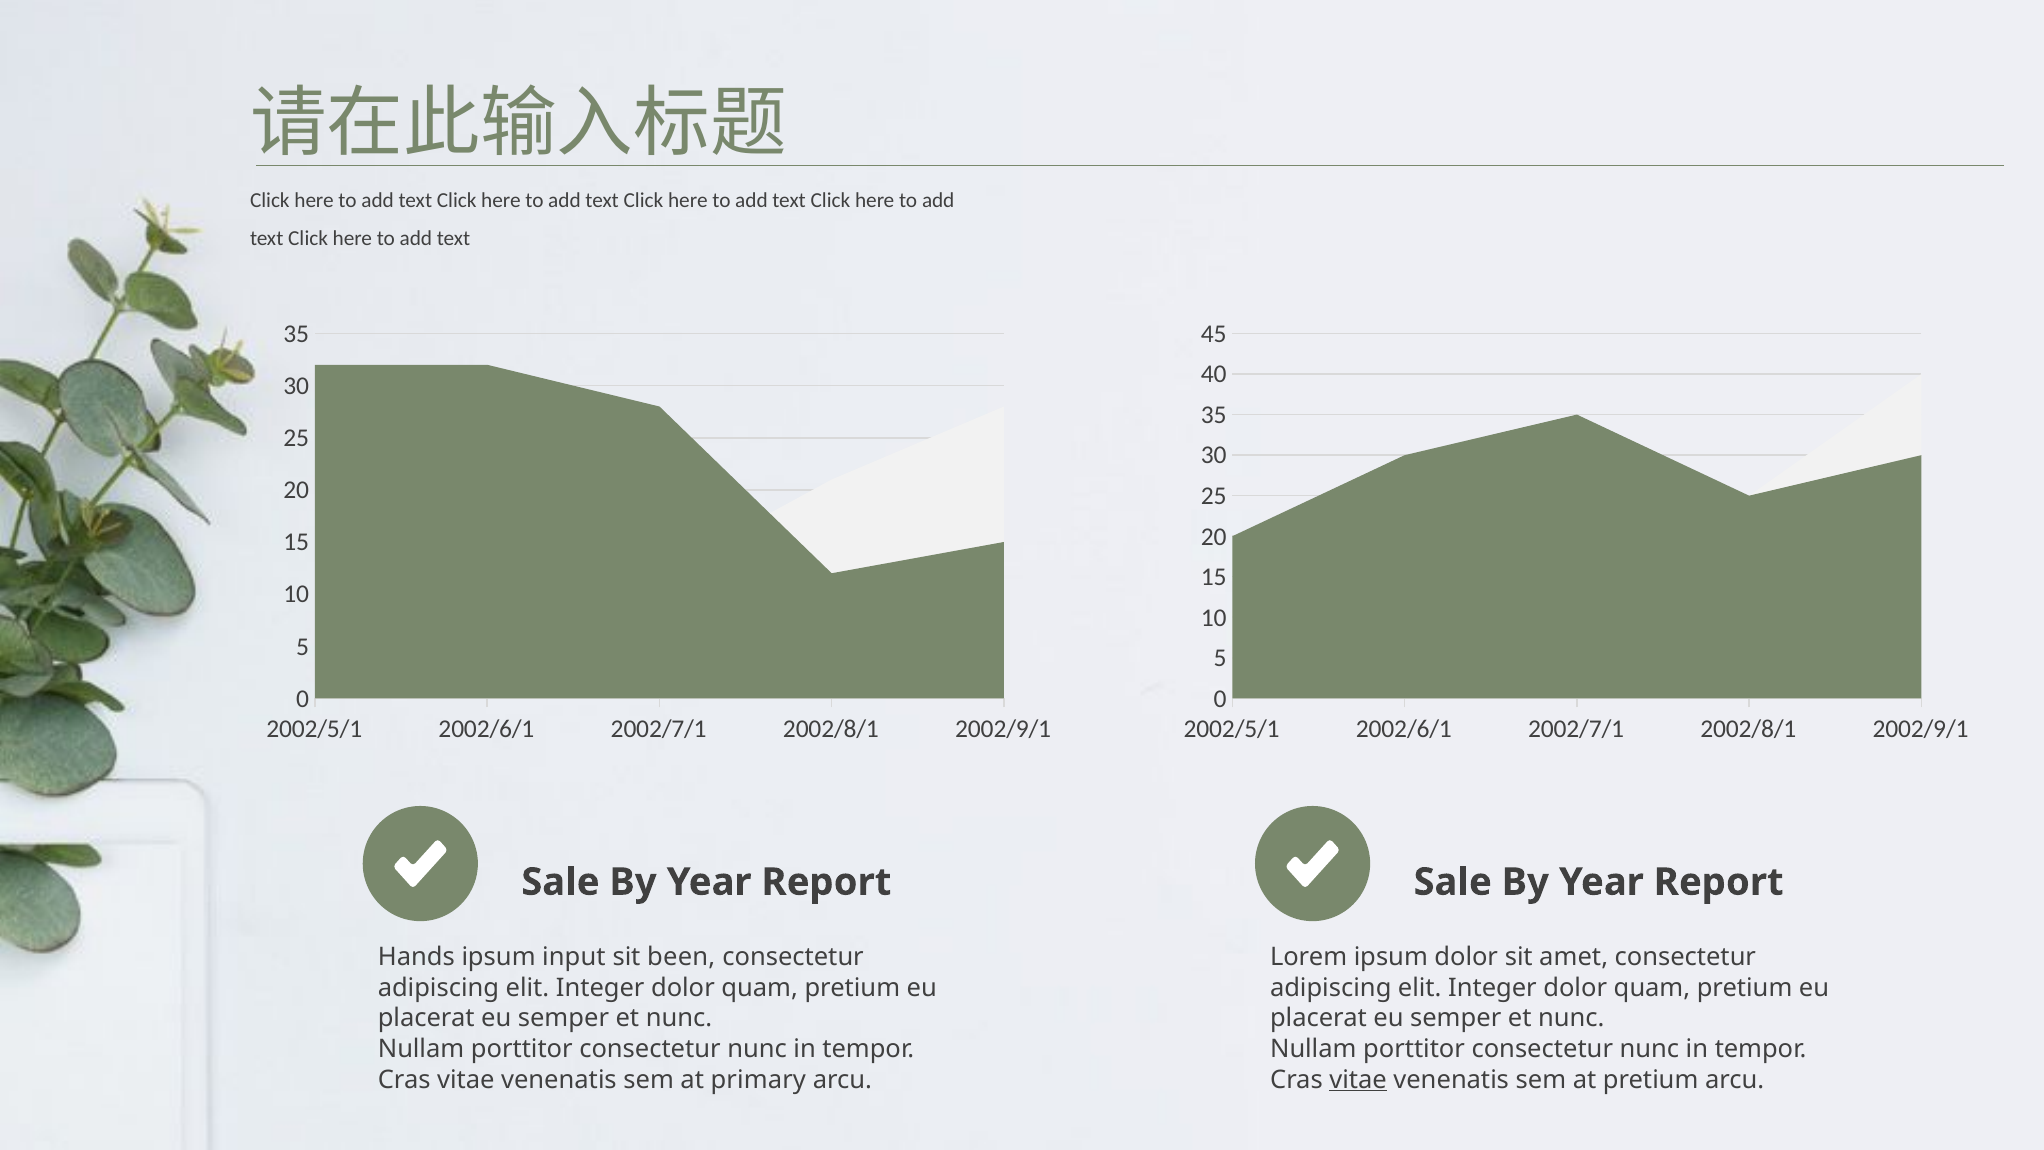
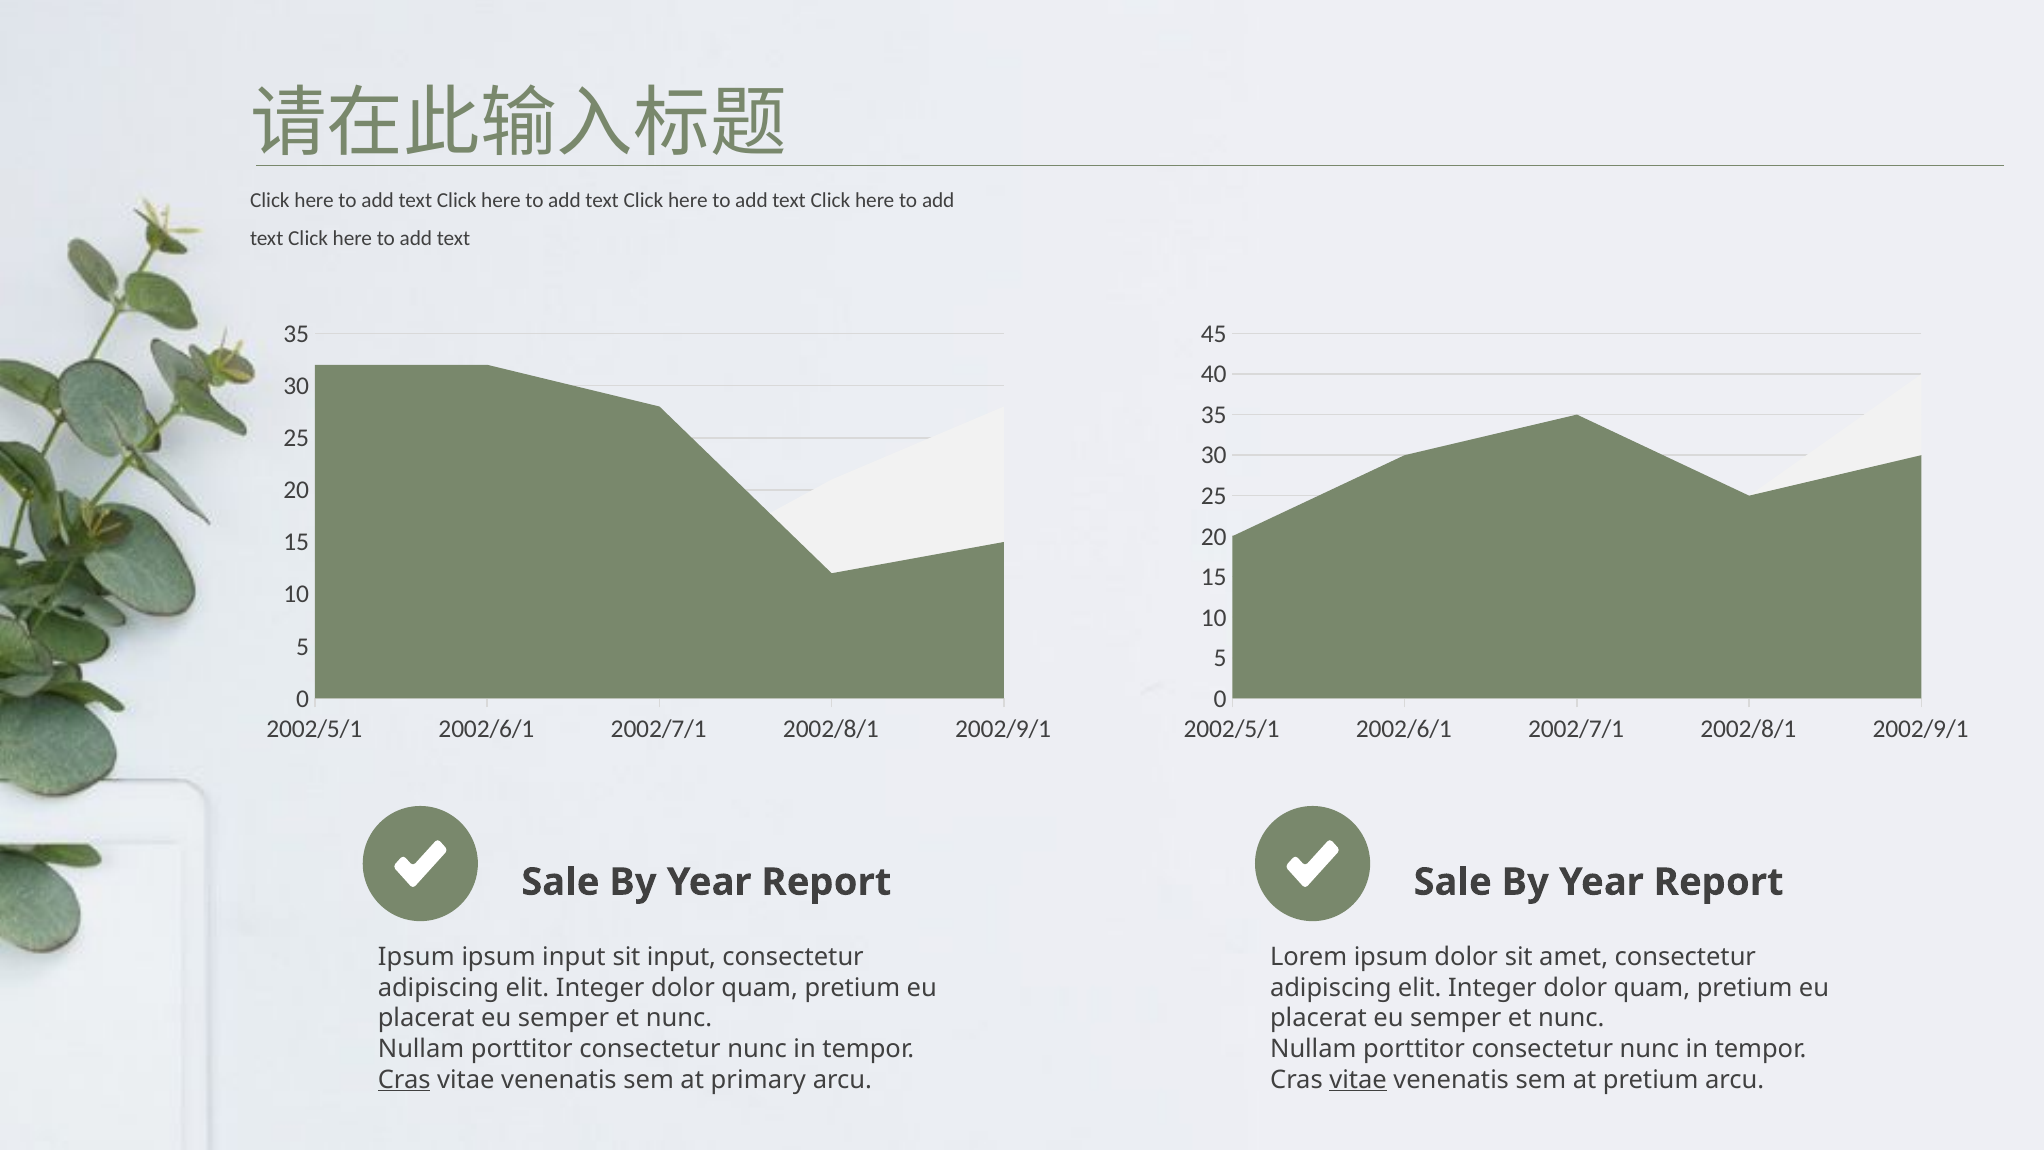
Hands at (416, 957): Hands -> Ipsum
sit been: been -> input
Cras at (404, 1079) underline: none -> present
